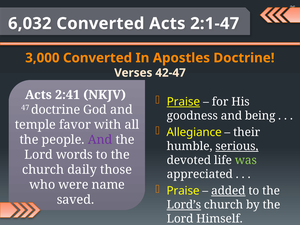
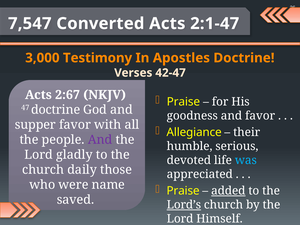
6,032: 6,032 -> 7,547
3,000 Converted: Converted -> Testimony
2:41: 2:41 -> 2:67
Praise at (183, 102) underline: present -> none
and being: being -> favor
temple: temple -> supper
serious underline: present -> none
words: words -> gladly
was colour: light green -> light blue
